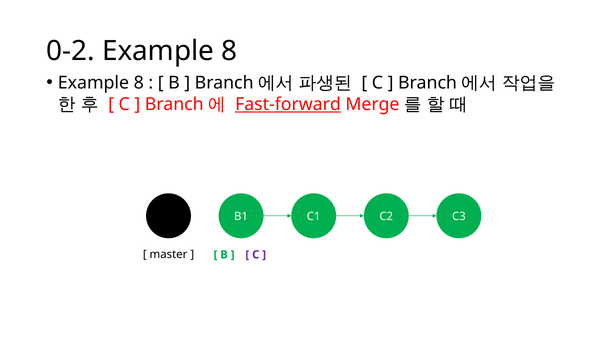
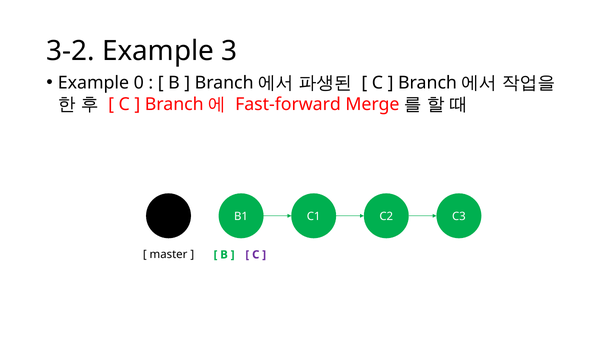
0-2: 0-2 -> 3-2
8 at (229, 51): 8 -> 3
8 at (139, 83): 8 -> 0
Fast-forward underline: present -> none
